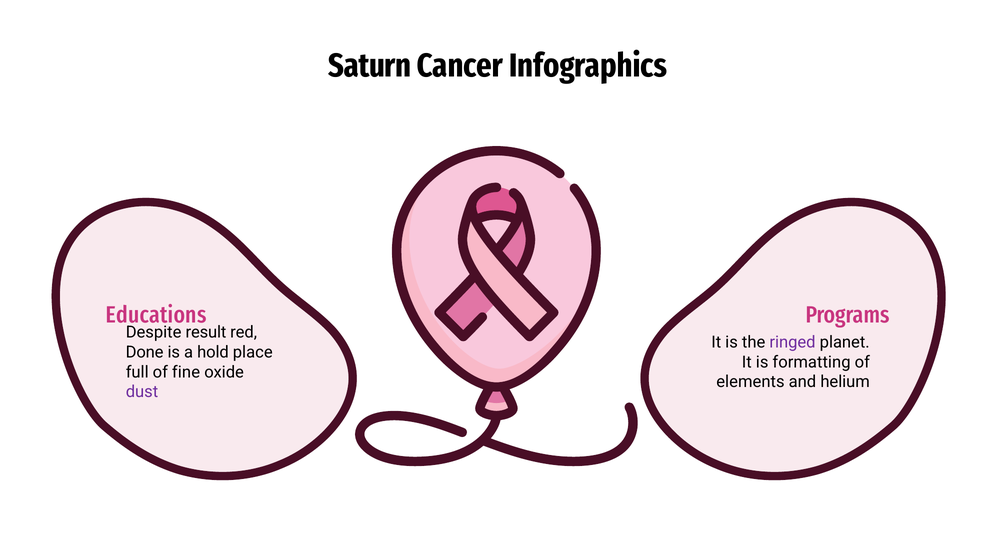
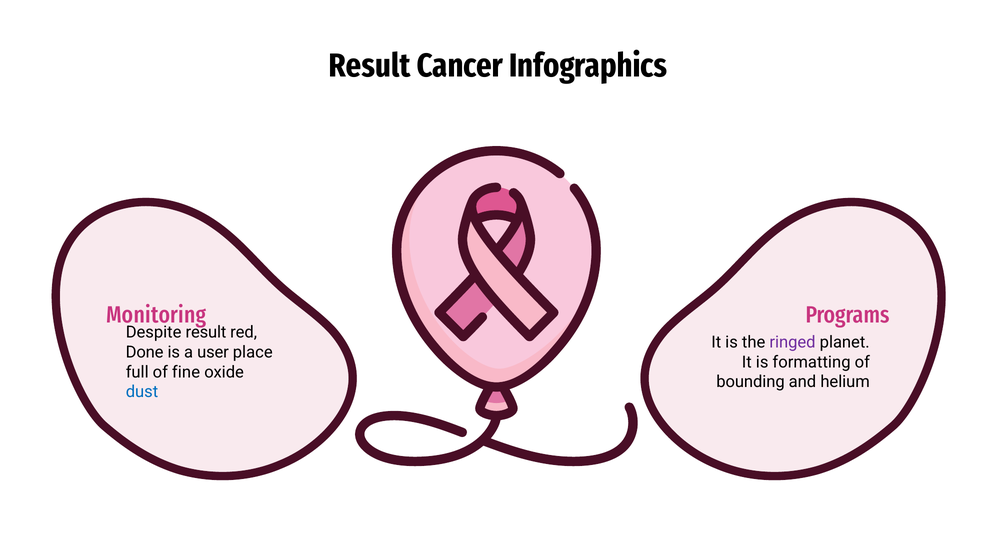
Saturn at (370, 66): Saturn -> Result
Educations: Educations -> Monitoring
hold: hold -> user
elements: elements -> bounding
dust colour: purple -> blue
